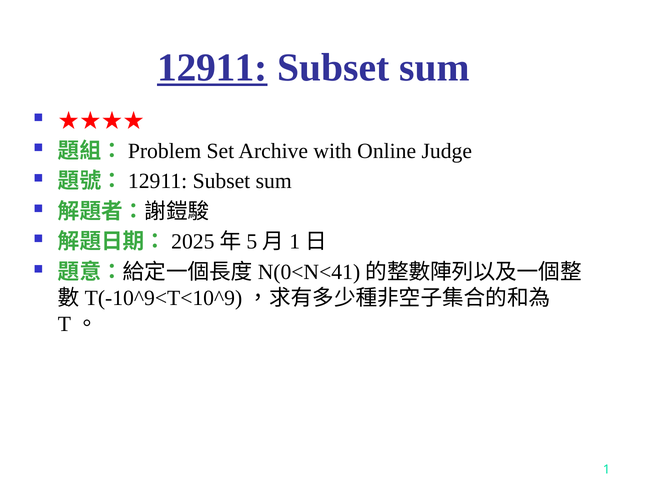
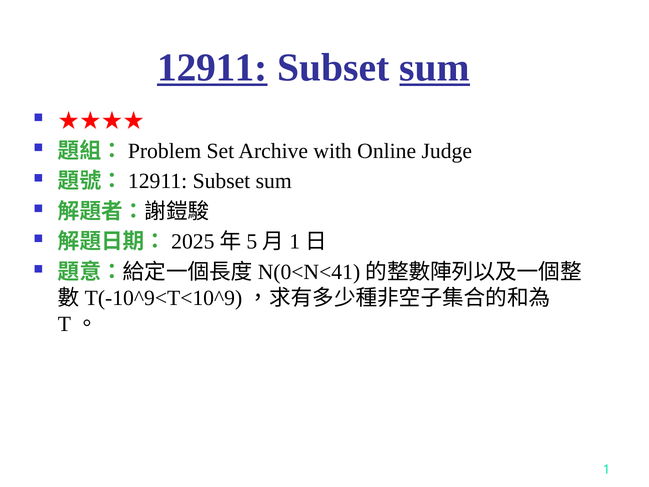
sum at (435, 68) underline: none -> present
